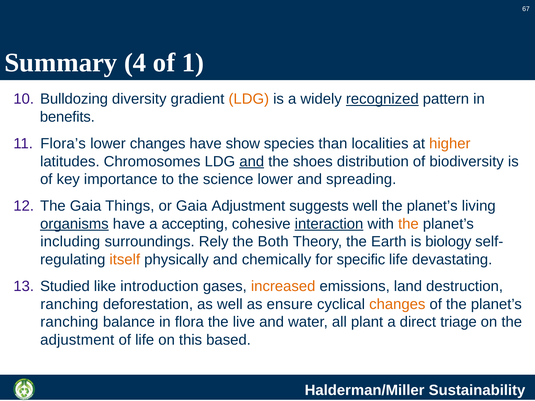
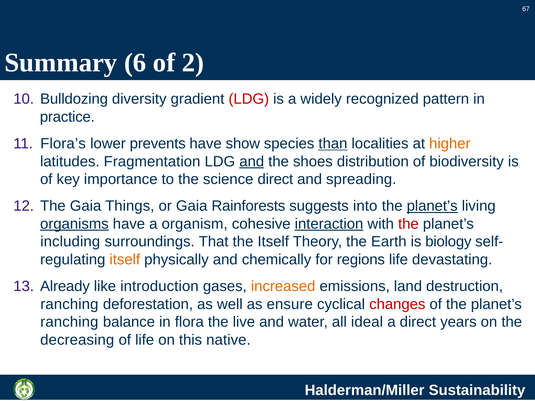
4: 4 -> 6
1: 1 -> 2
LDG at (249, 99) colour: orange -> red
recognized underline: present -> none
benefits: benefits -> practice
lower changes: changes -> prevents
than underline: none -> present
Chromosomes: Chromosomes -> Fragmentation
science lower: lower -> direct
Gaia Adjustment: Adjustment -> Rainforests
suggests well: well -> into
planet’s at (432, 206) underline: none -> present
accepting: accepting -> organism
the at (408, 224) colour: orange -> red
Rely: Rely -> That
the Both: Both -> Itself
specific: specific -> regions
Studied: Studied -> Already
changes at (397, 304) colour: orange -> red
plant: plant -> ideal
triage: triage -> years
adjustment at (77, 340): adjustment -> decreasing
based: based -> native
